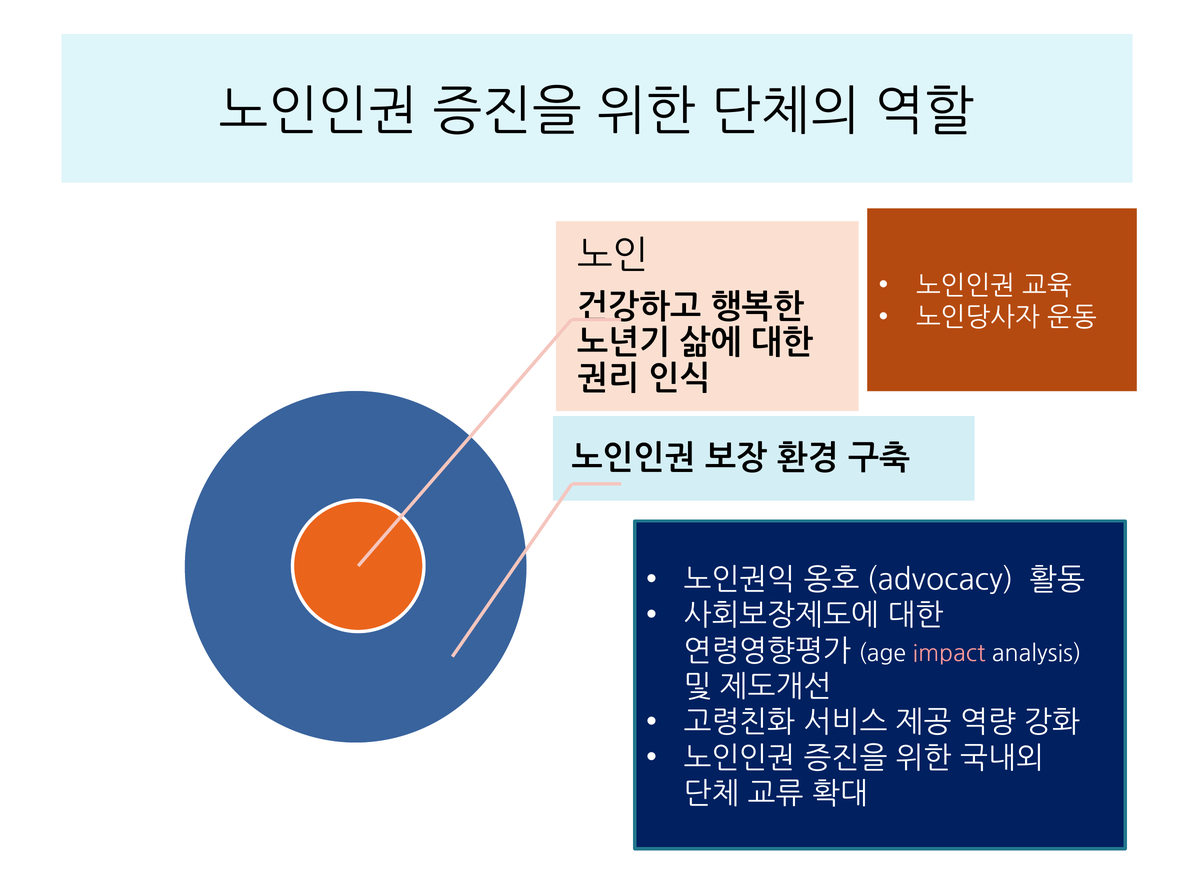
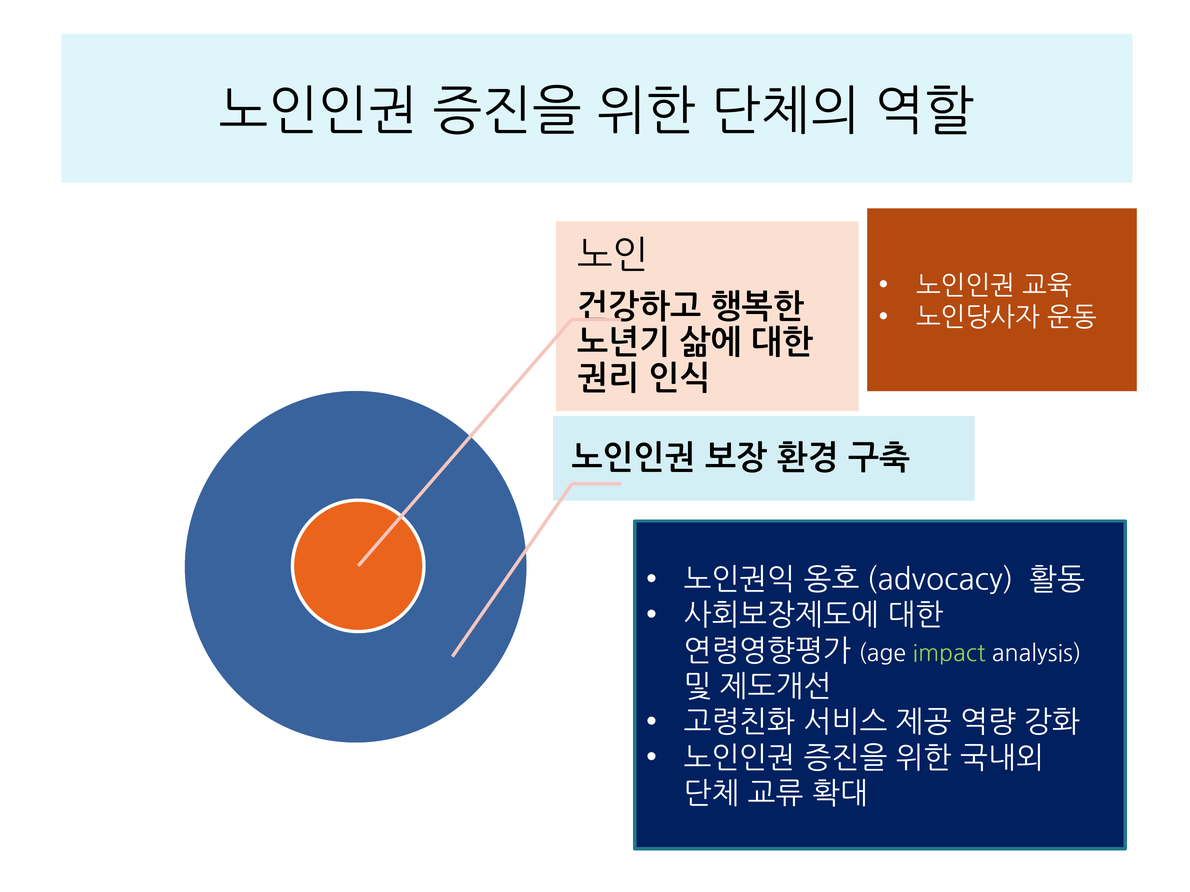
impact colour: pink -> light green
